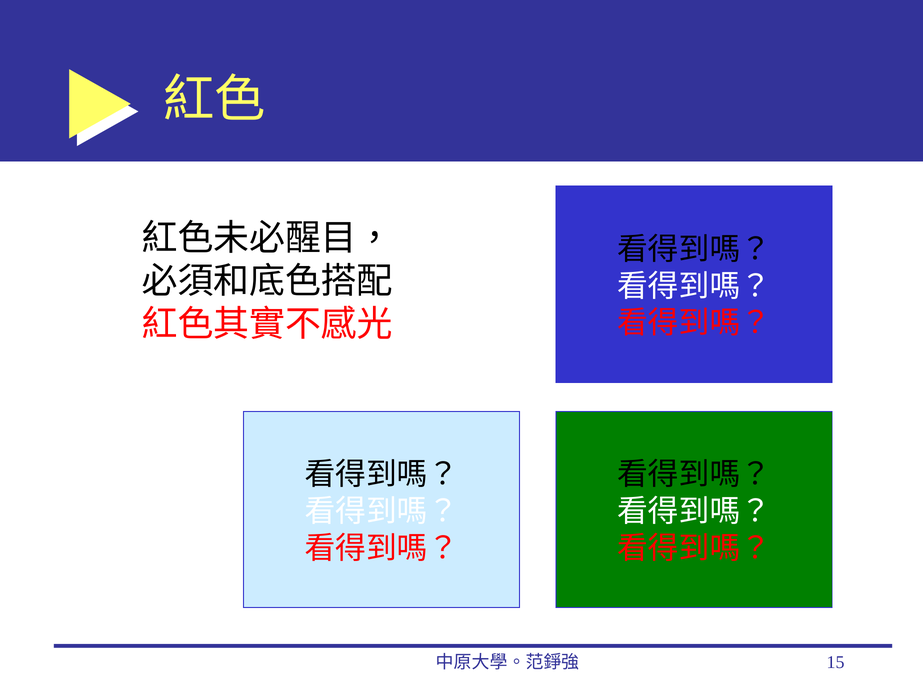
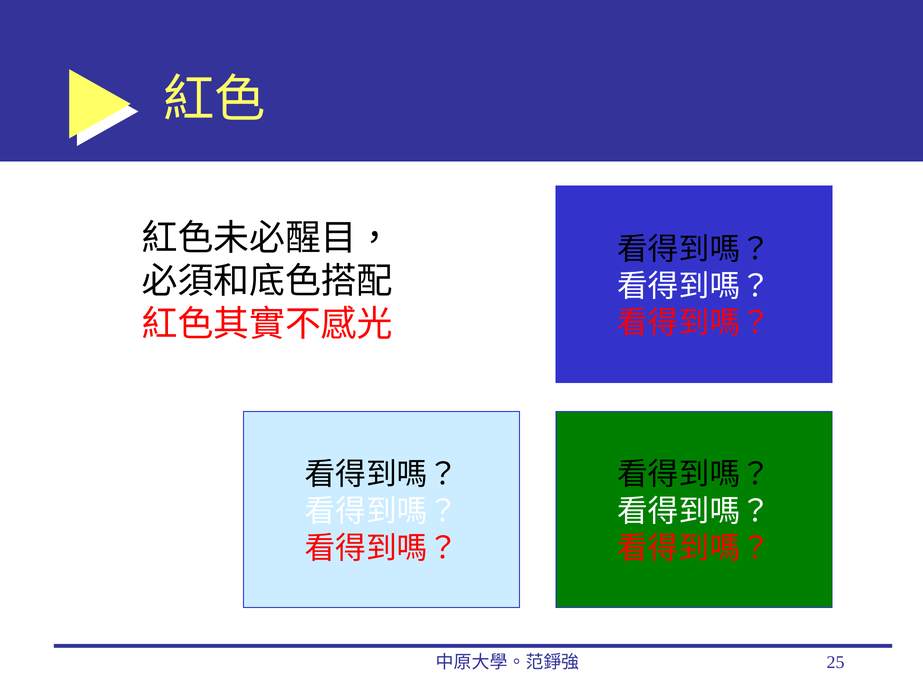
15: 15 -> 25
